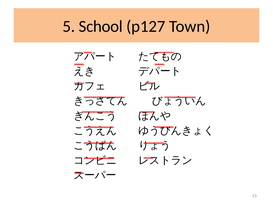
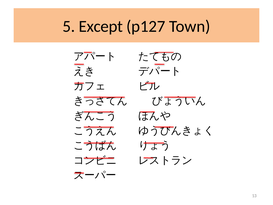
School: School -> Except
